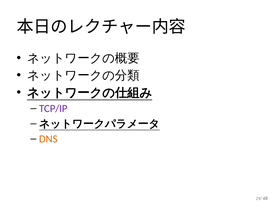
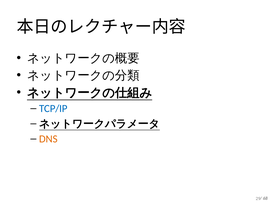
TCP/IP colour: purple -> blue
